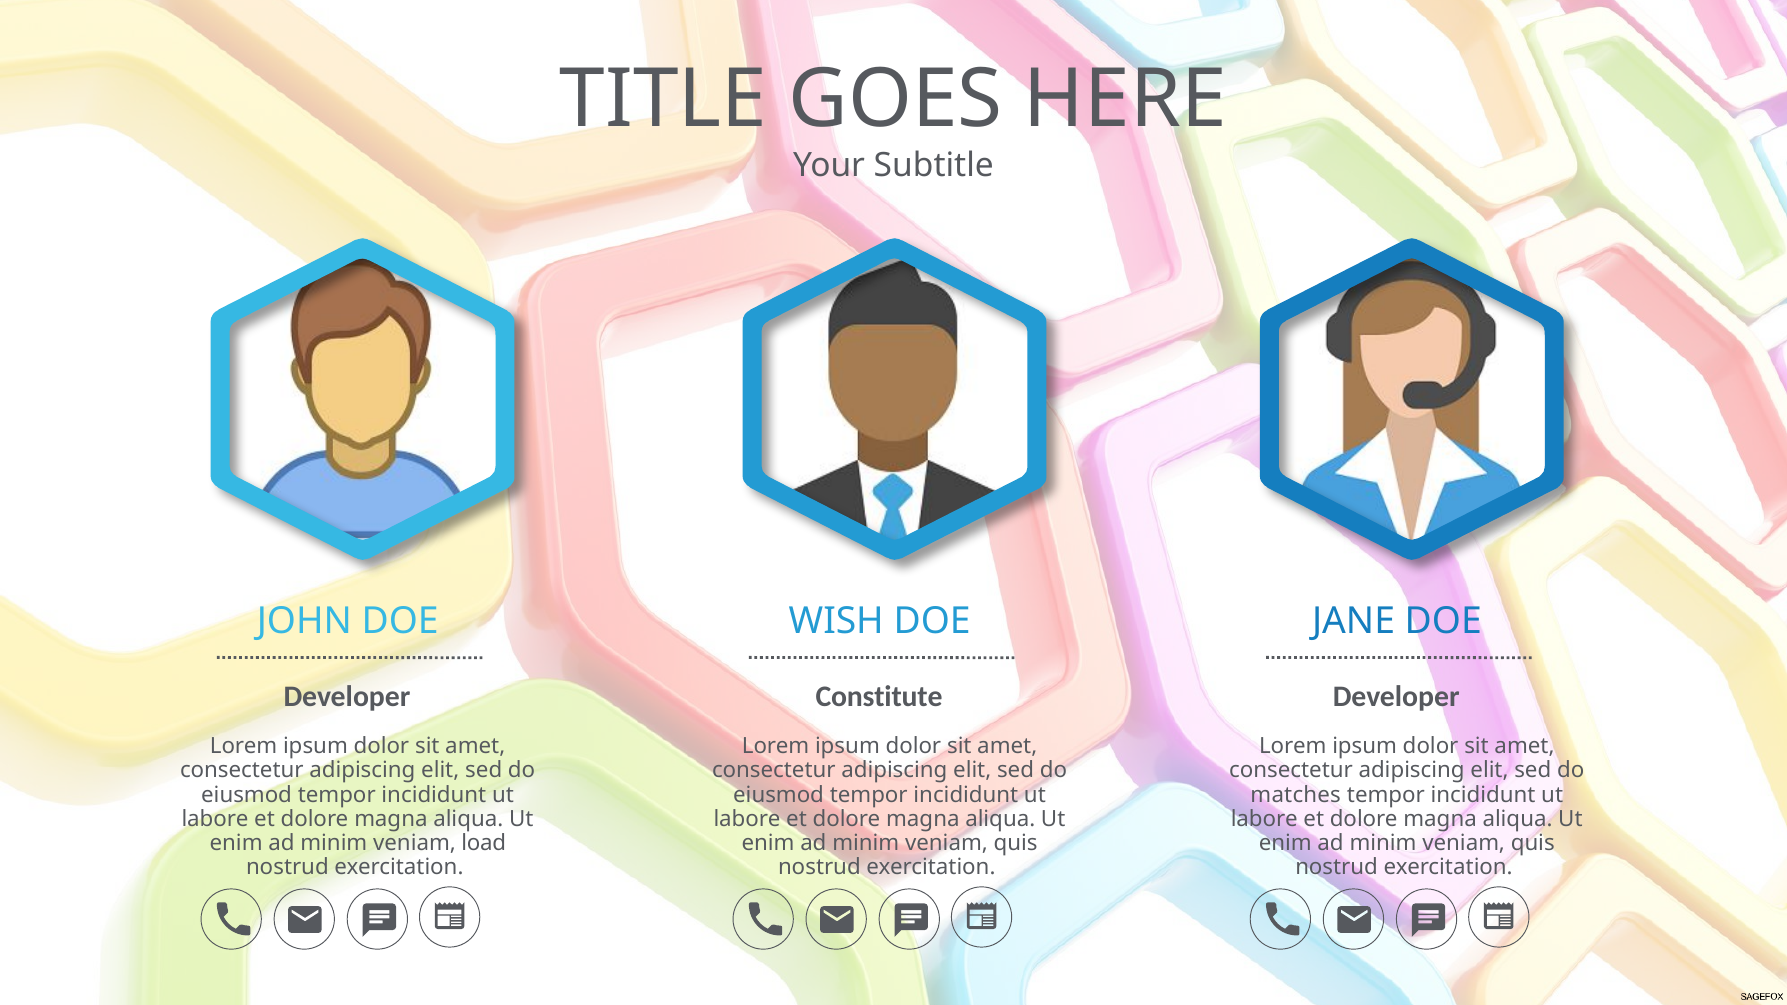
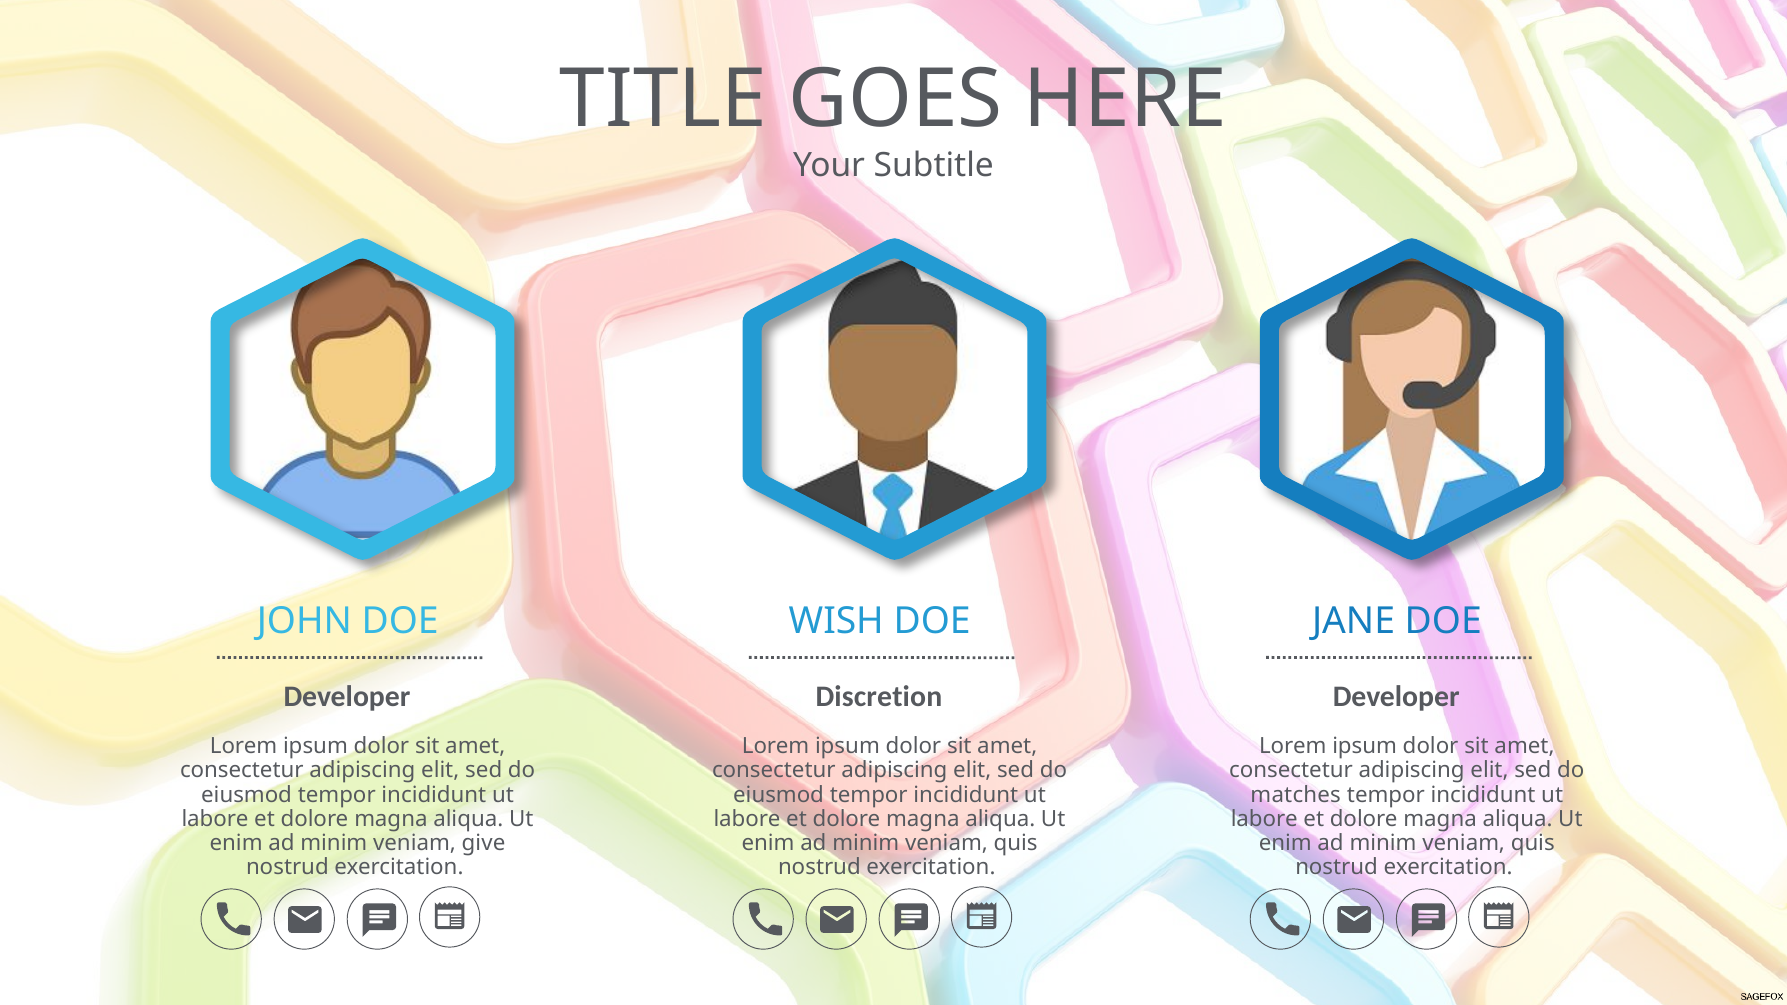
Constitute: Constitute -> Discretion
load: load -> give
